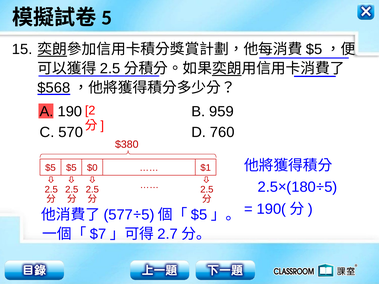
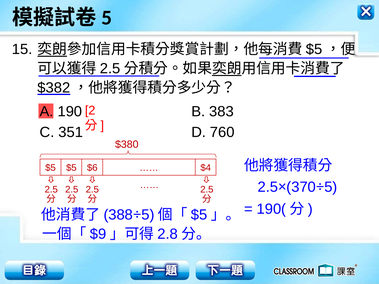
$568: $568 -> $382
959: 959 -> 383
570: 570 -> 351
$0: $0 -> $6
$1: $1 -> $4
180: 180 -> 370
577: 577 -> 388
$7: $7 -> $9
2.7: 2.7 -> 2.8
